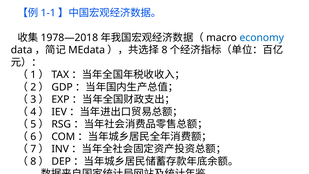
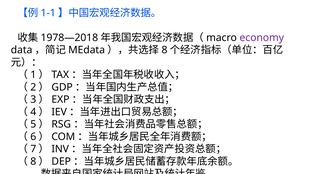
economy colour: blue -> purple
